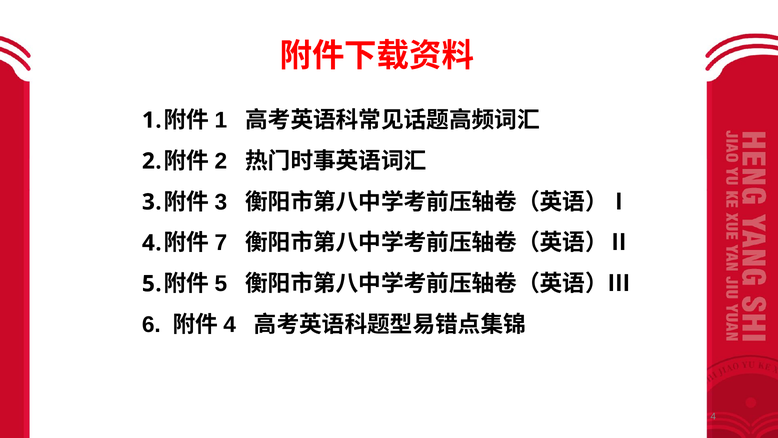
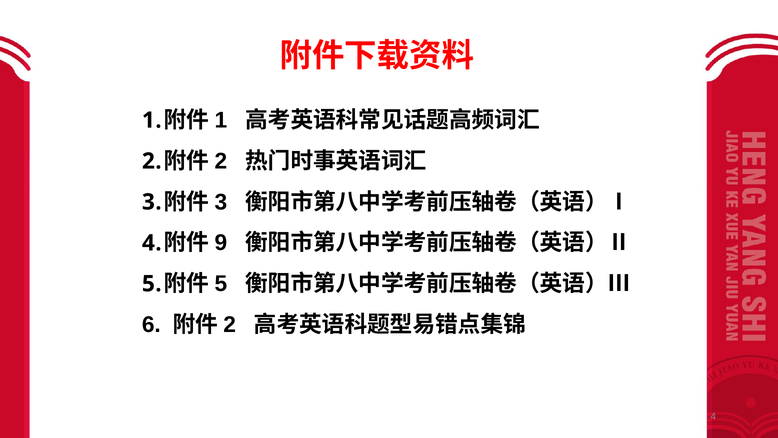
7: 7 -> 9
4 at (230, 324): 4 -> 2
